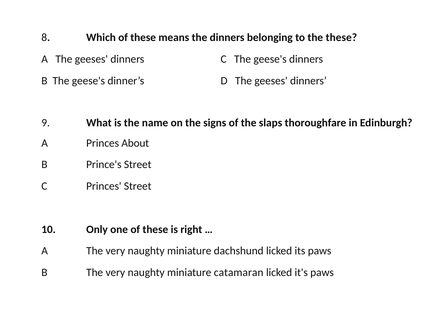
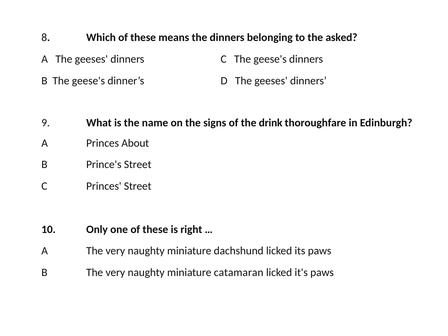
the these: these -> asked
slaps: slaps -> drink
